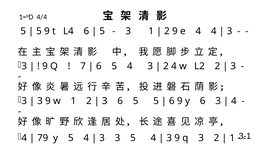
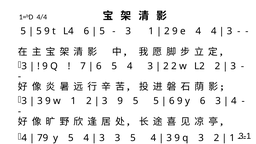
2 4: 4 -> 2
6 at (120, 101): 6 -> 9
